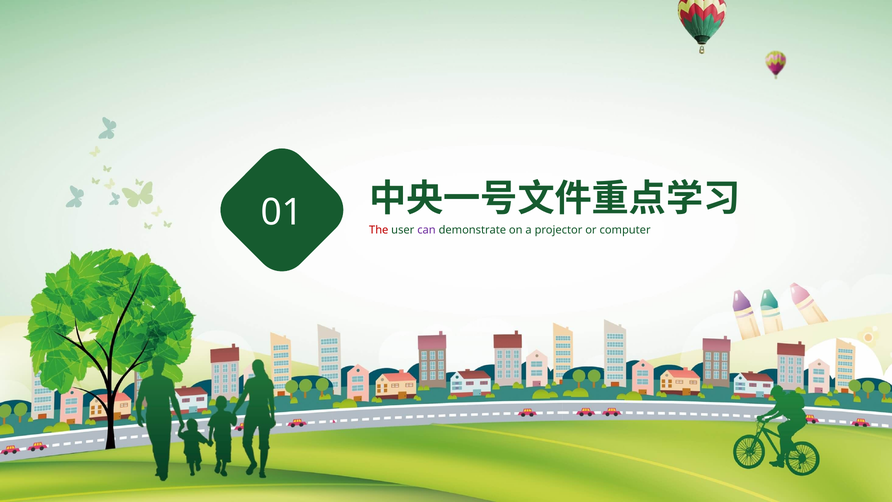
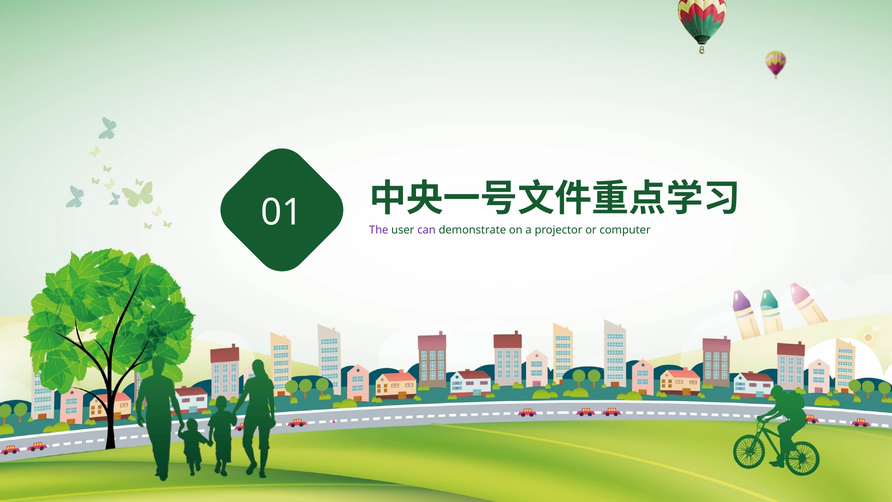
The colour: red -> purple
